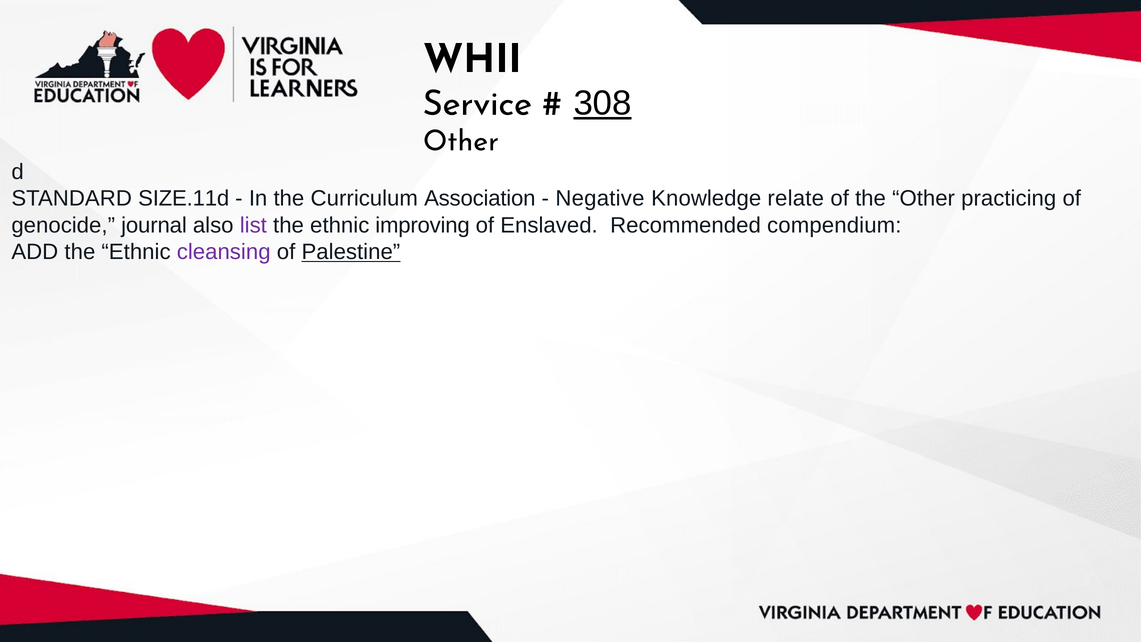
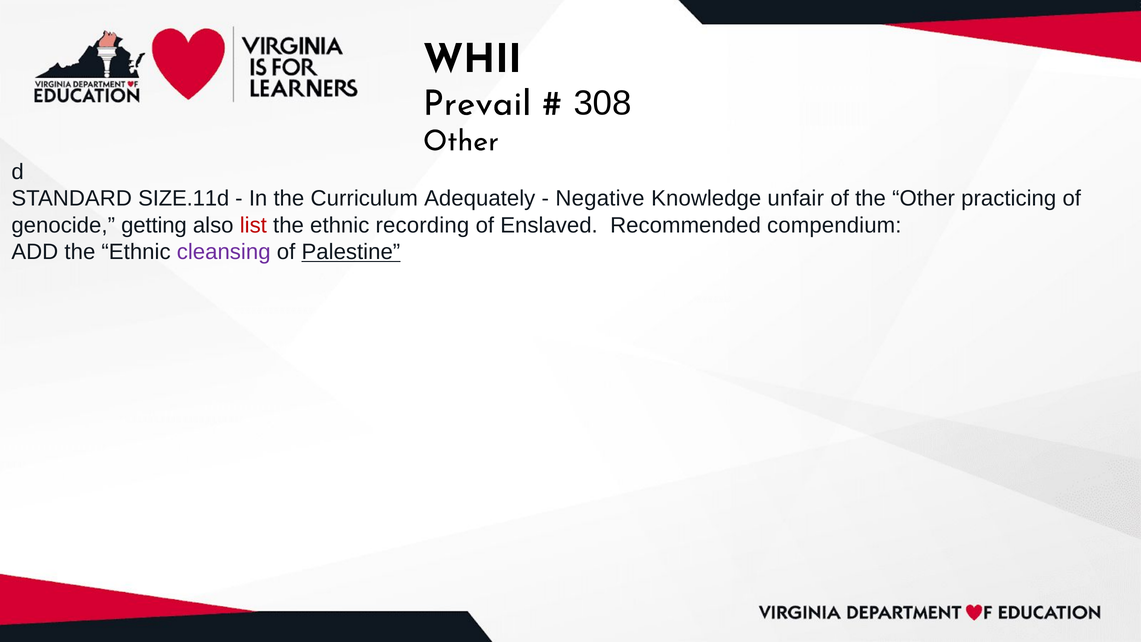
Service: Service -> Prevail
308 underline: present -> none
Association: Association -> Adequately
relate: relate -> unfair
journal: journal -> getting
list colour: purple -> red
improving: improving -> recording
